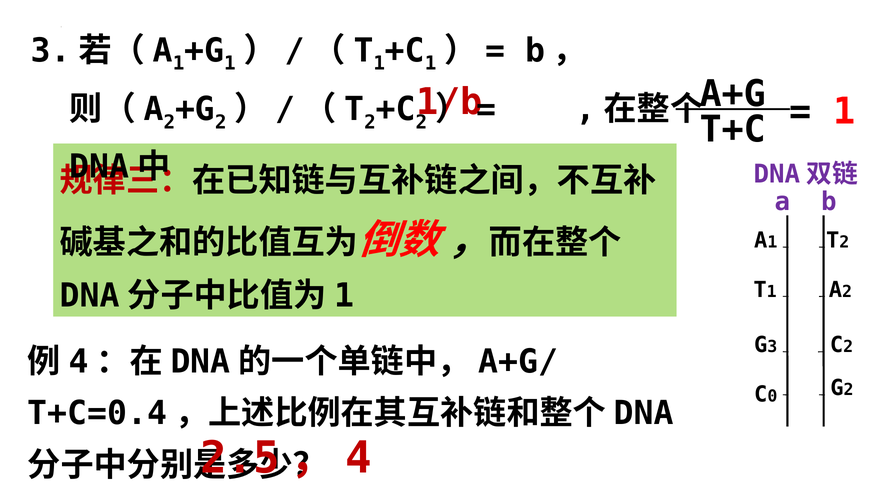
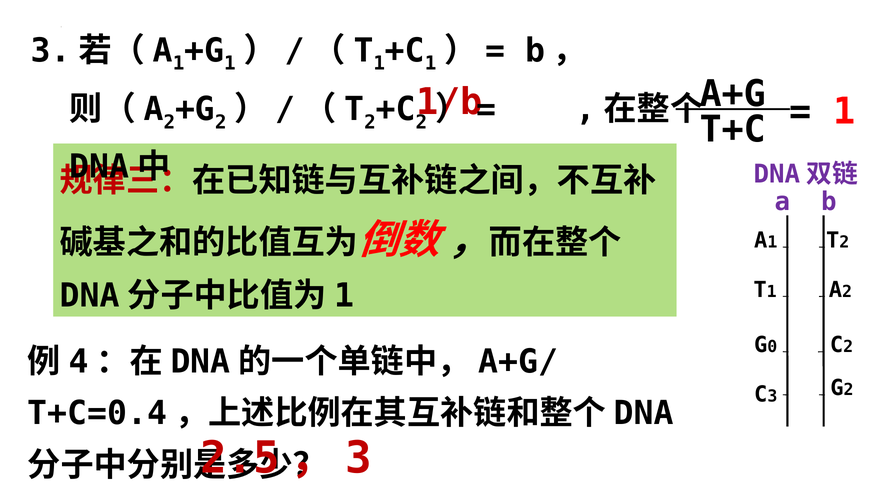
3: 3 -> 0
0 at (772, 396): 0 -> 3
4 at (359, 459): 4 -> 3
